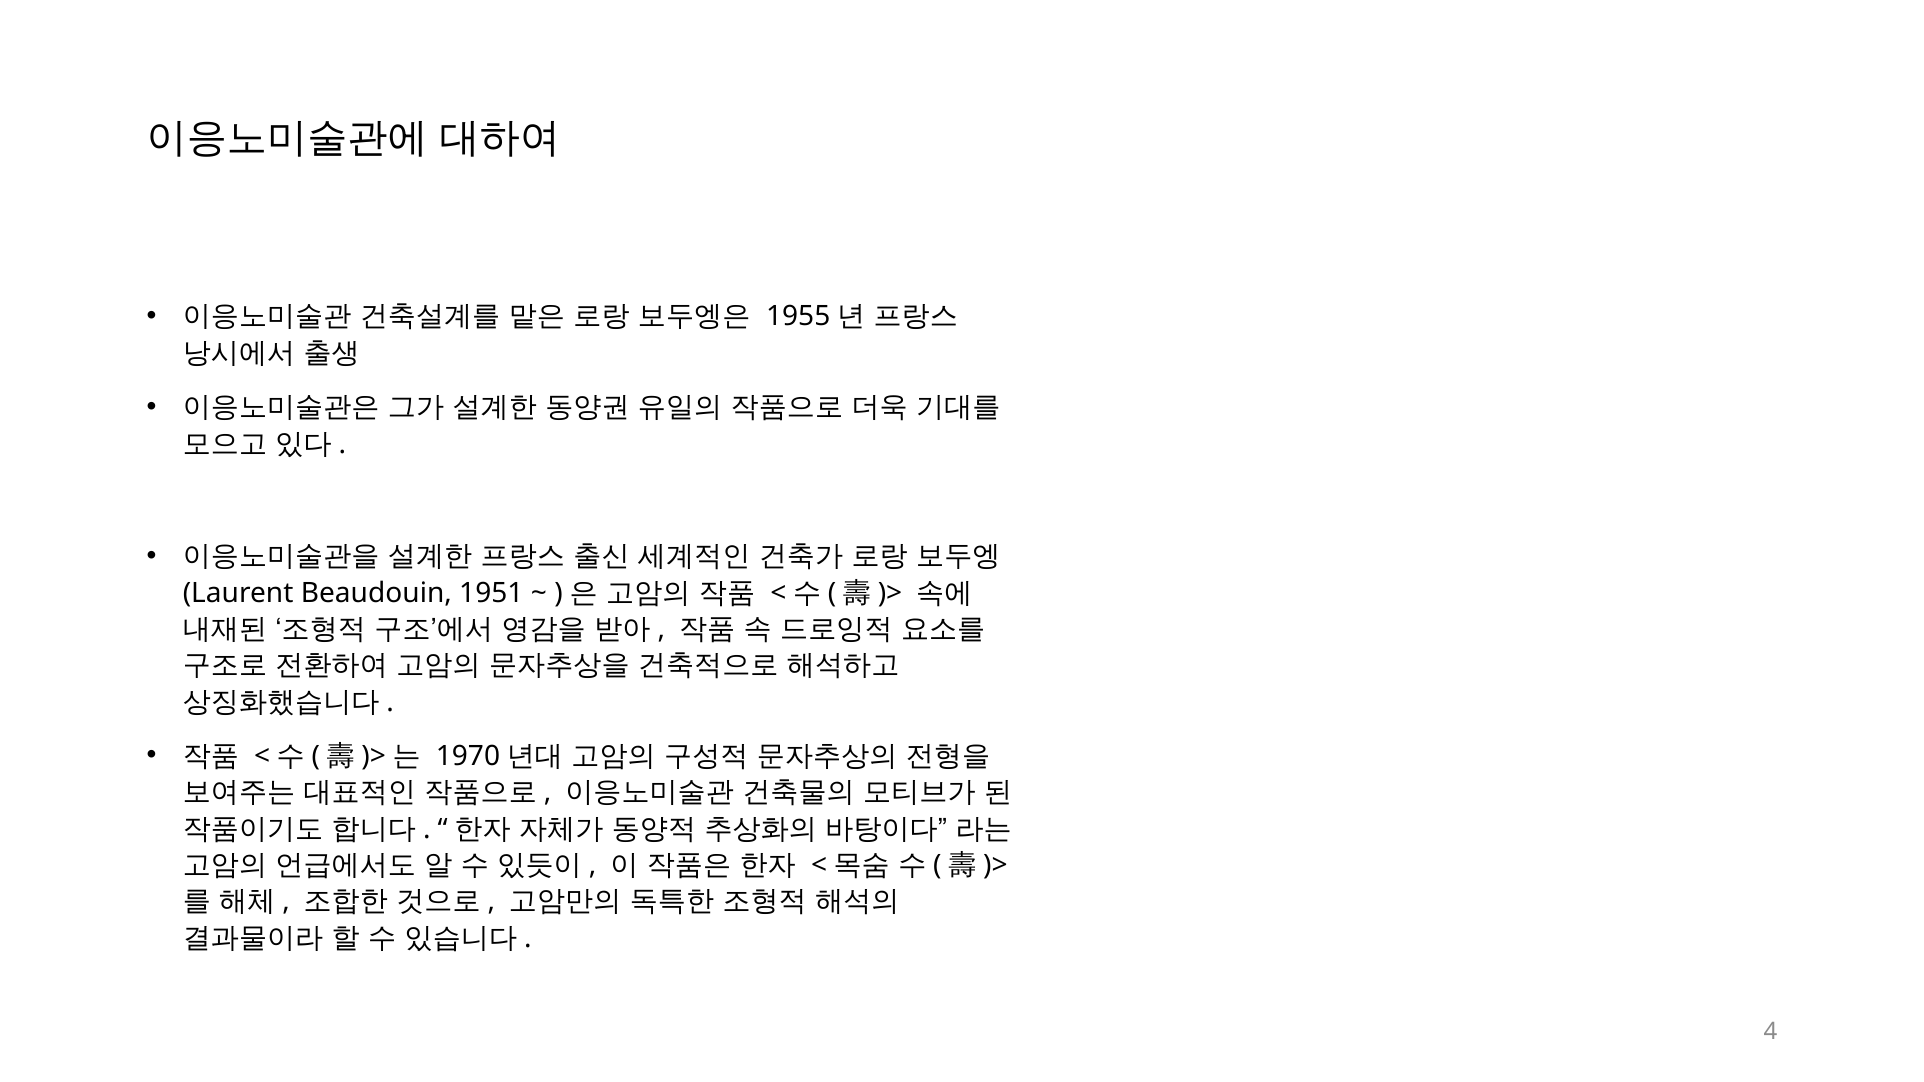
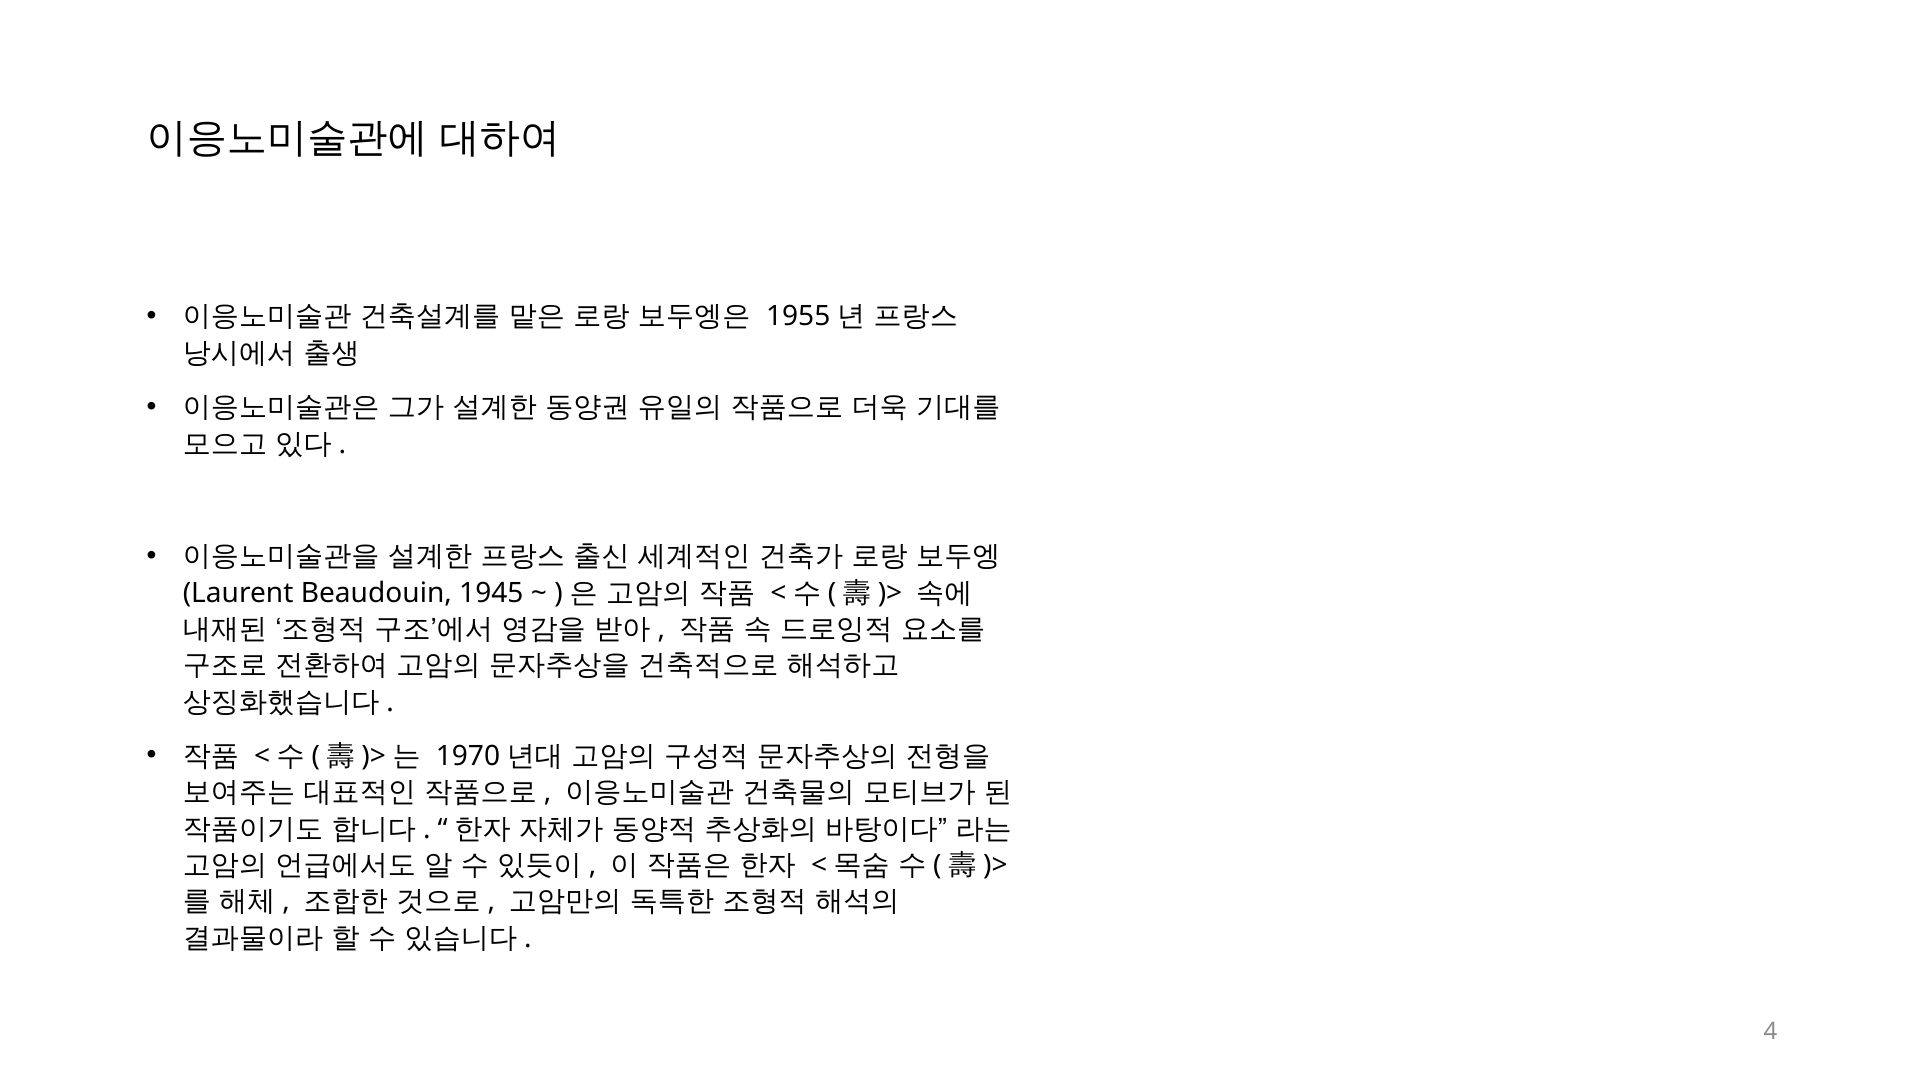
1951: 1951 -> 1945
